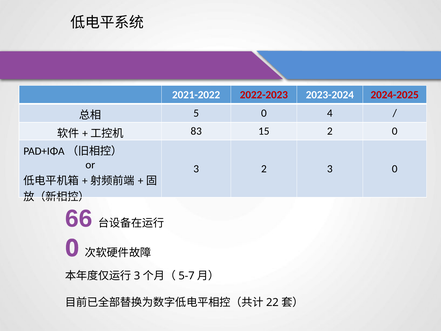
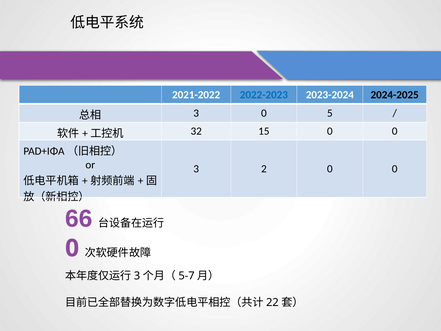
2022-2023 colour: red -> blue
2024-2025 colour: red -> black
5 at (196, 113): 5 -> 3
4: 4 -> 5
83: 83 -> 32
15 2: 2 -> 0
2 3: 3 -> 0
